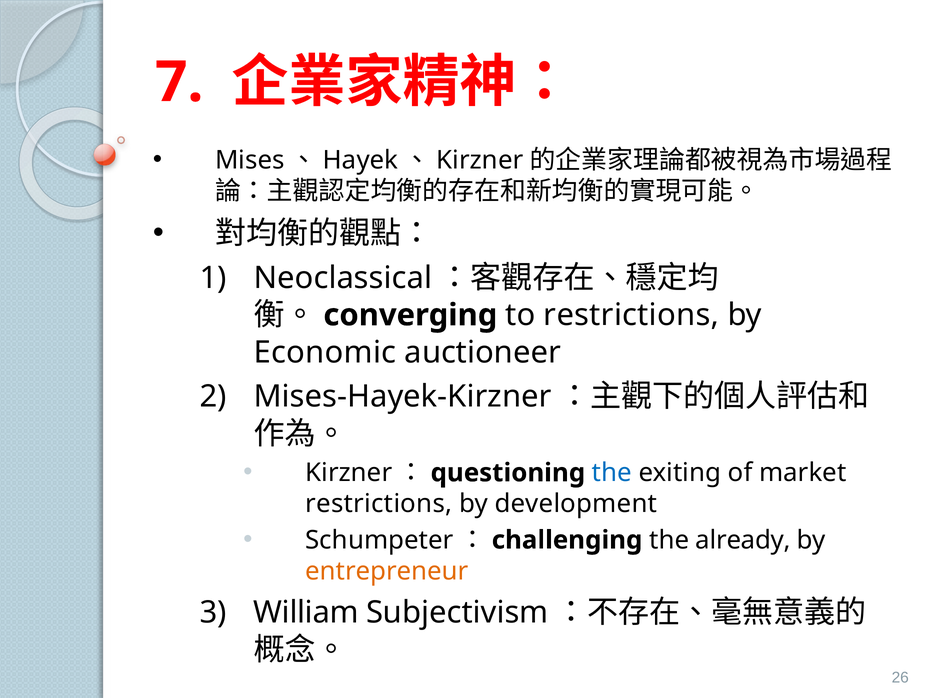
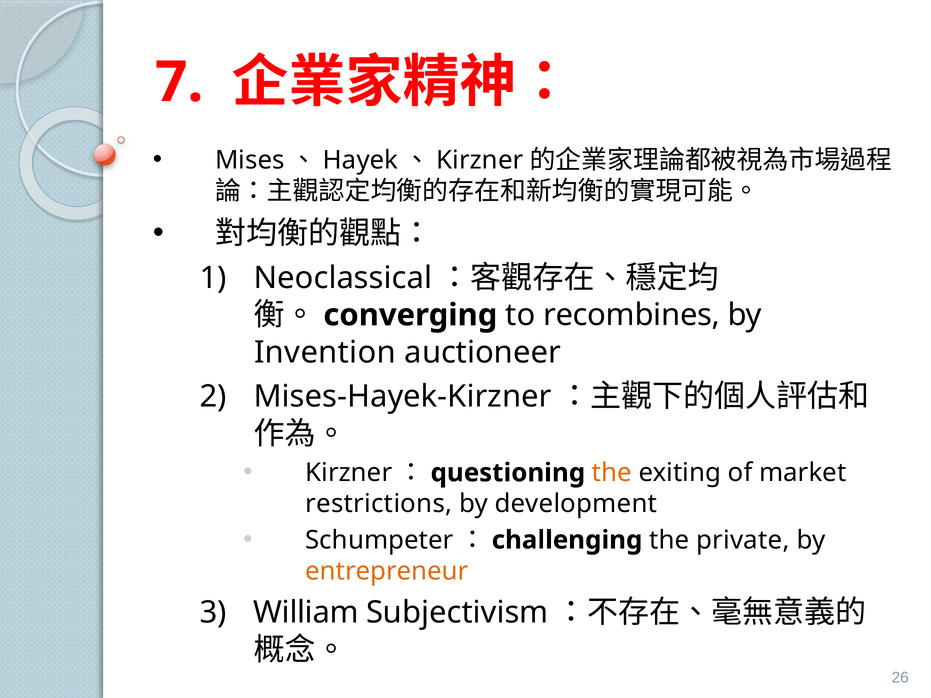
to restrictions: restrictions -> recombines
Economic: Economic -> Invention
the at (612, 473) colour: blue -> orange
already: already -> private
